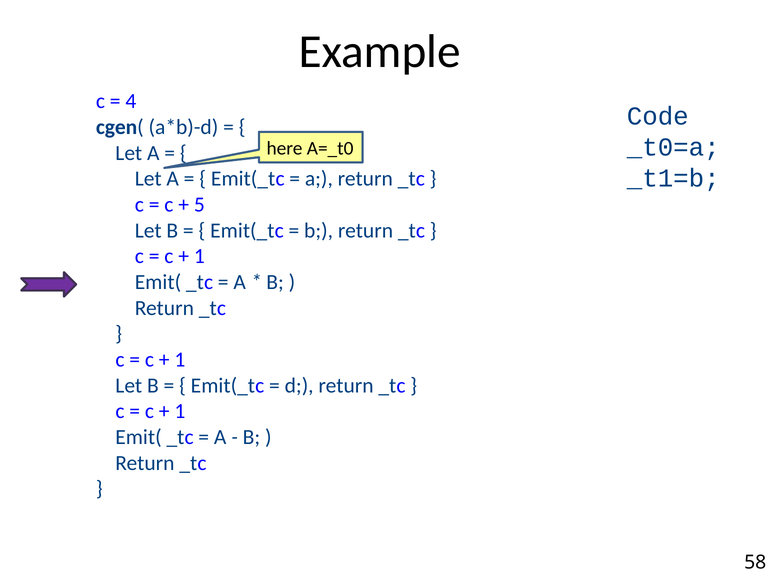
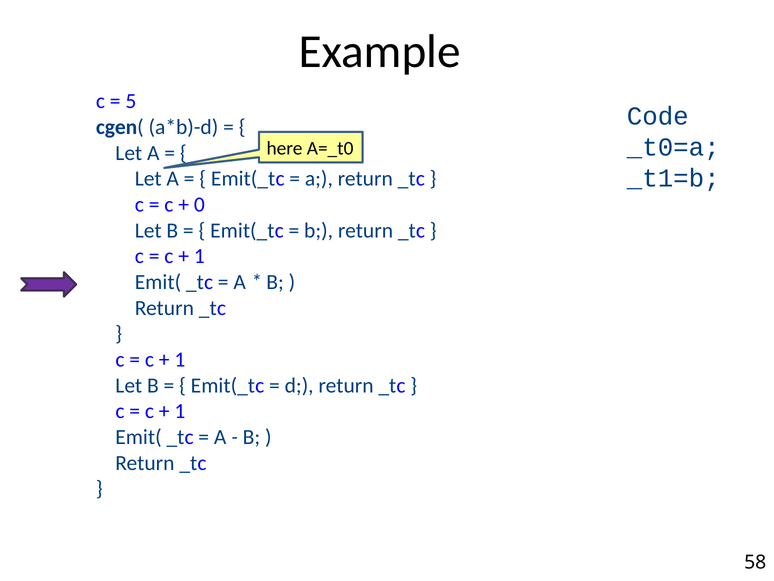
4: 4 -> 5
5: 5 -> 0
